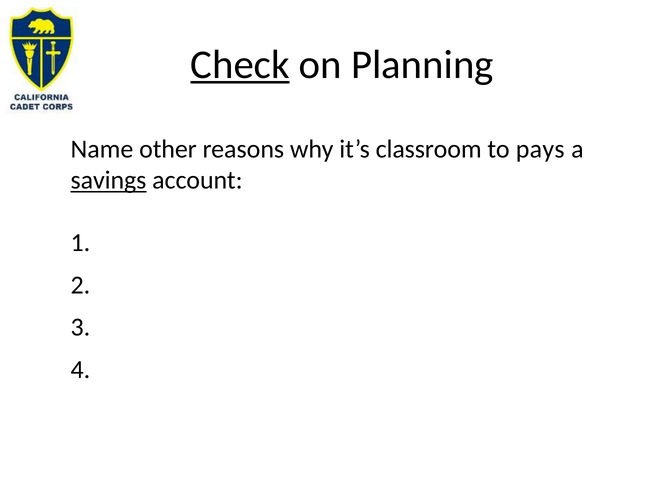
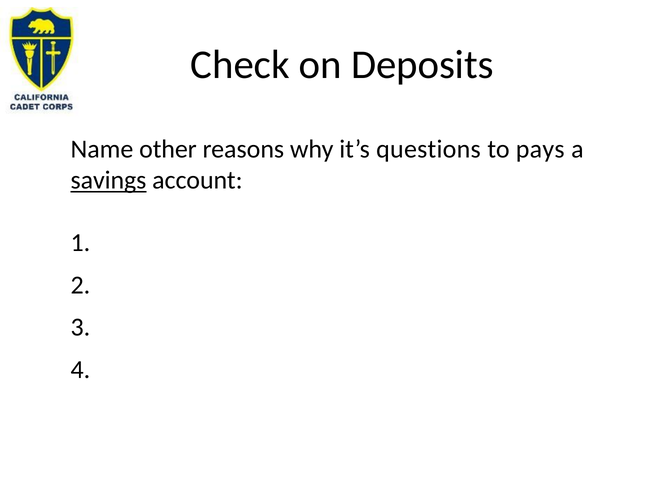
Check underline: present -> none
Planning: Planning -> Deposits
classroom: classroom -> questions
